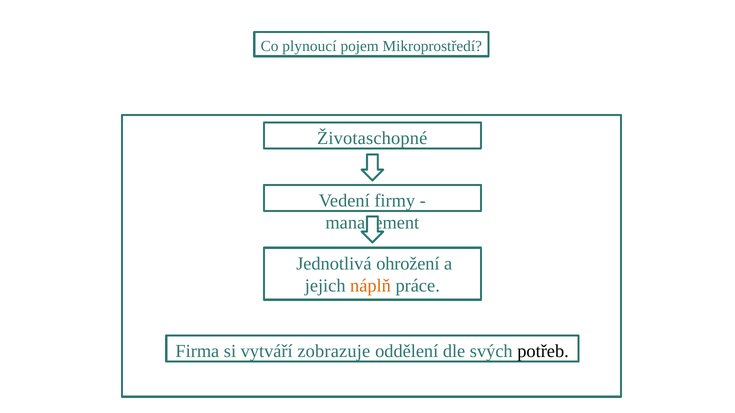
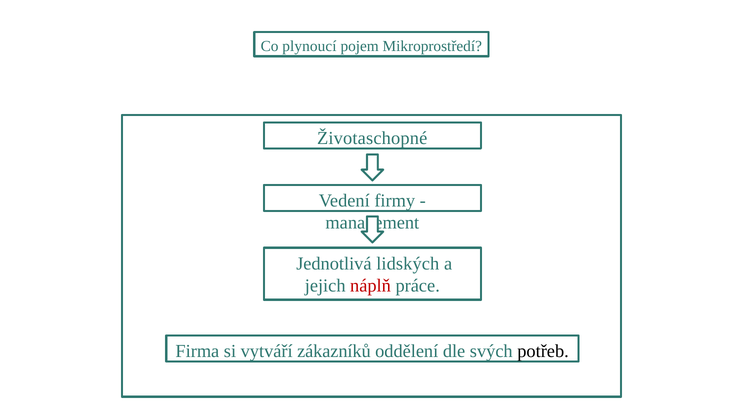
ohrožení: ohrožení -> lidských
náplň colour: orange -> red
zobrazuje: zobrazuje -> zákazníků
